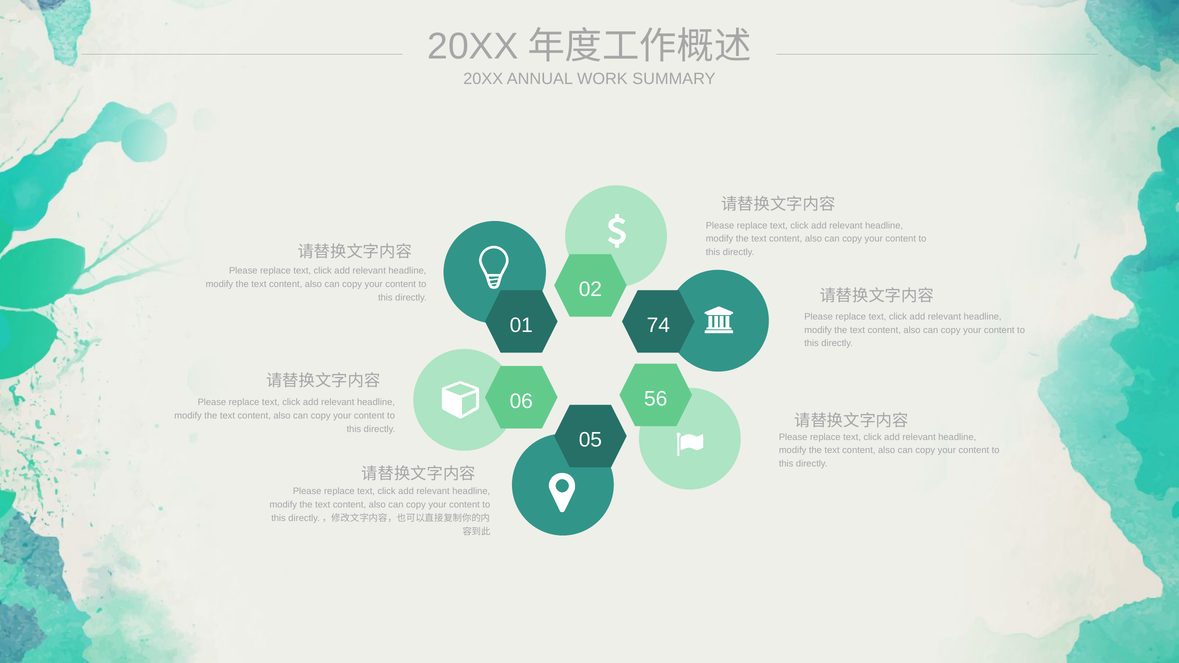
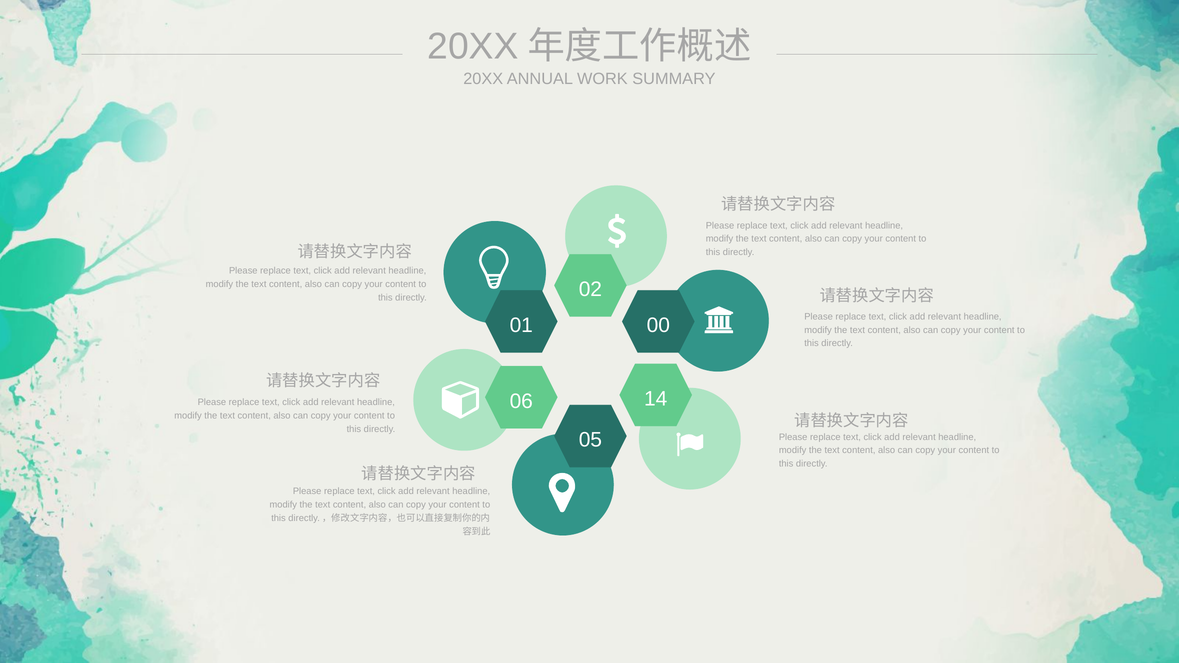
74: 74 -> 00
56: 56 -> 14
